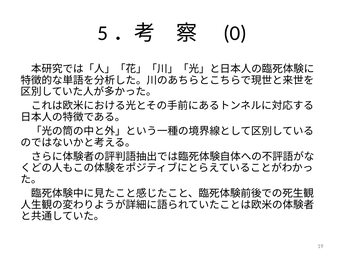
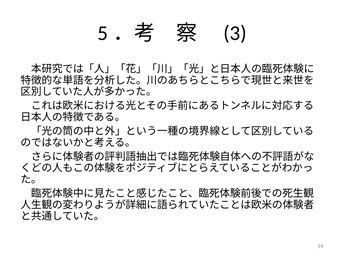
0: 0 -> 3
